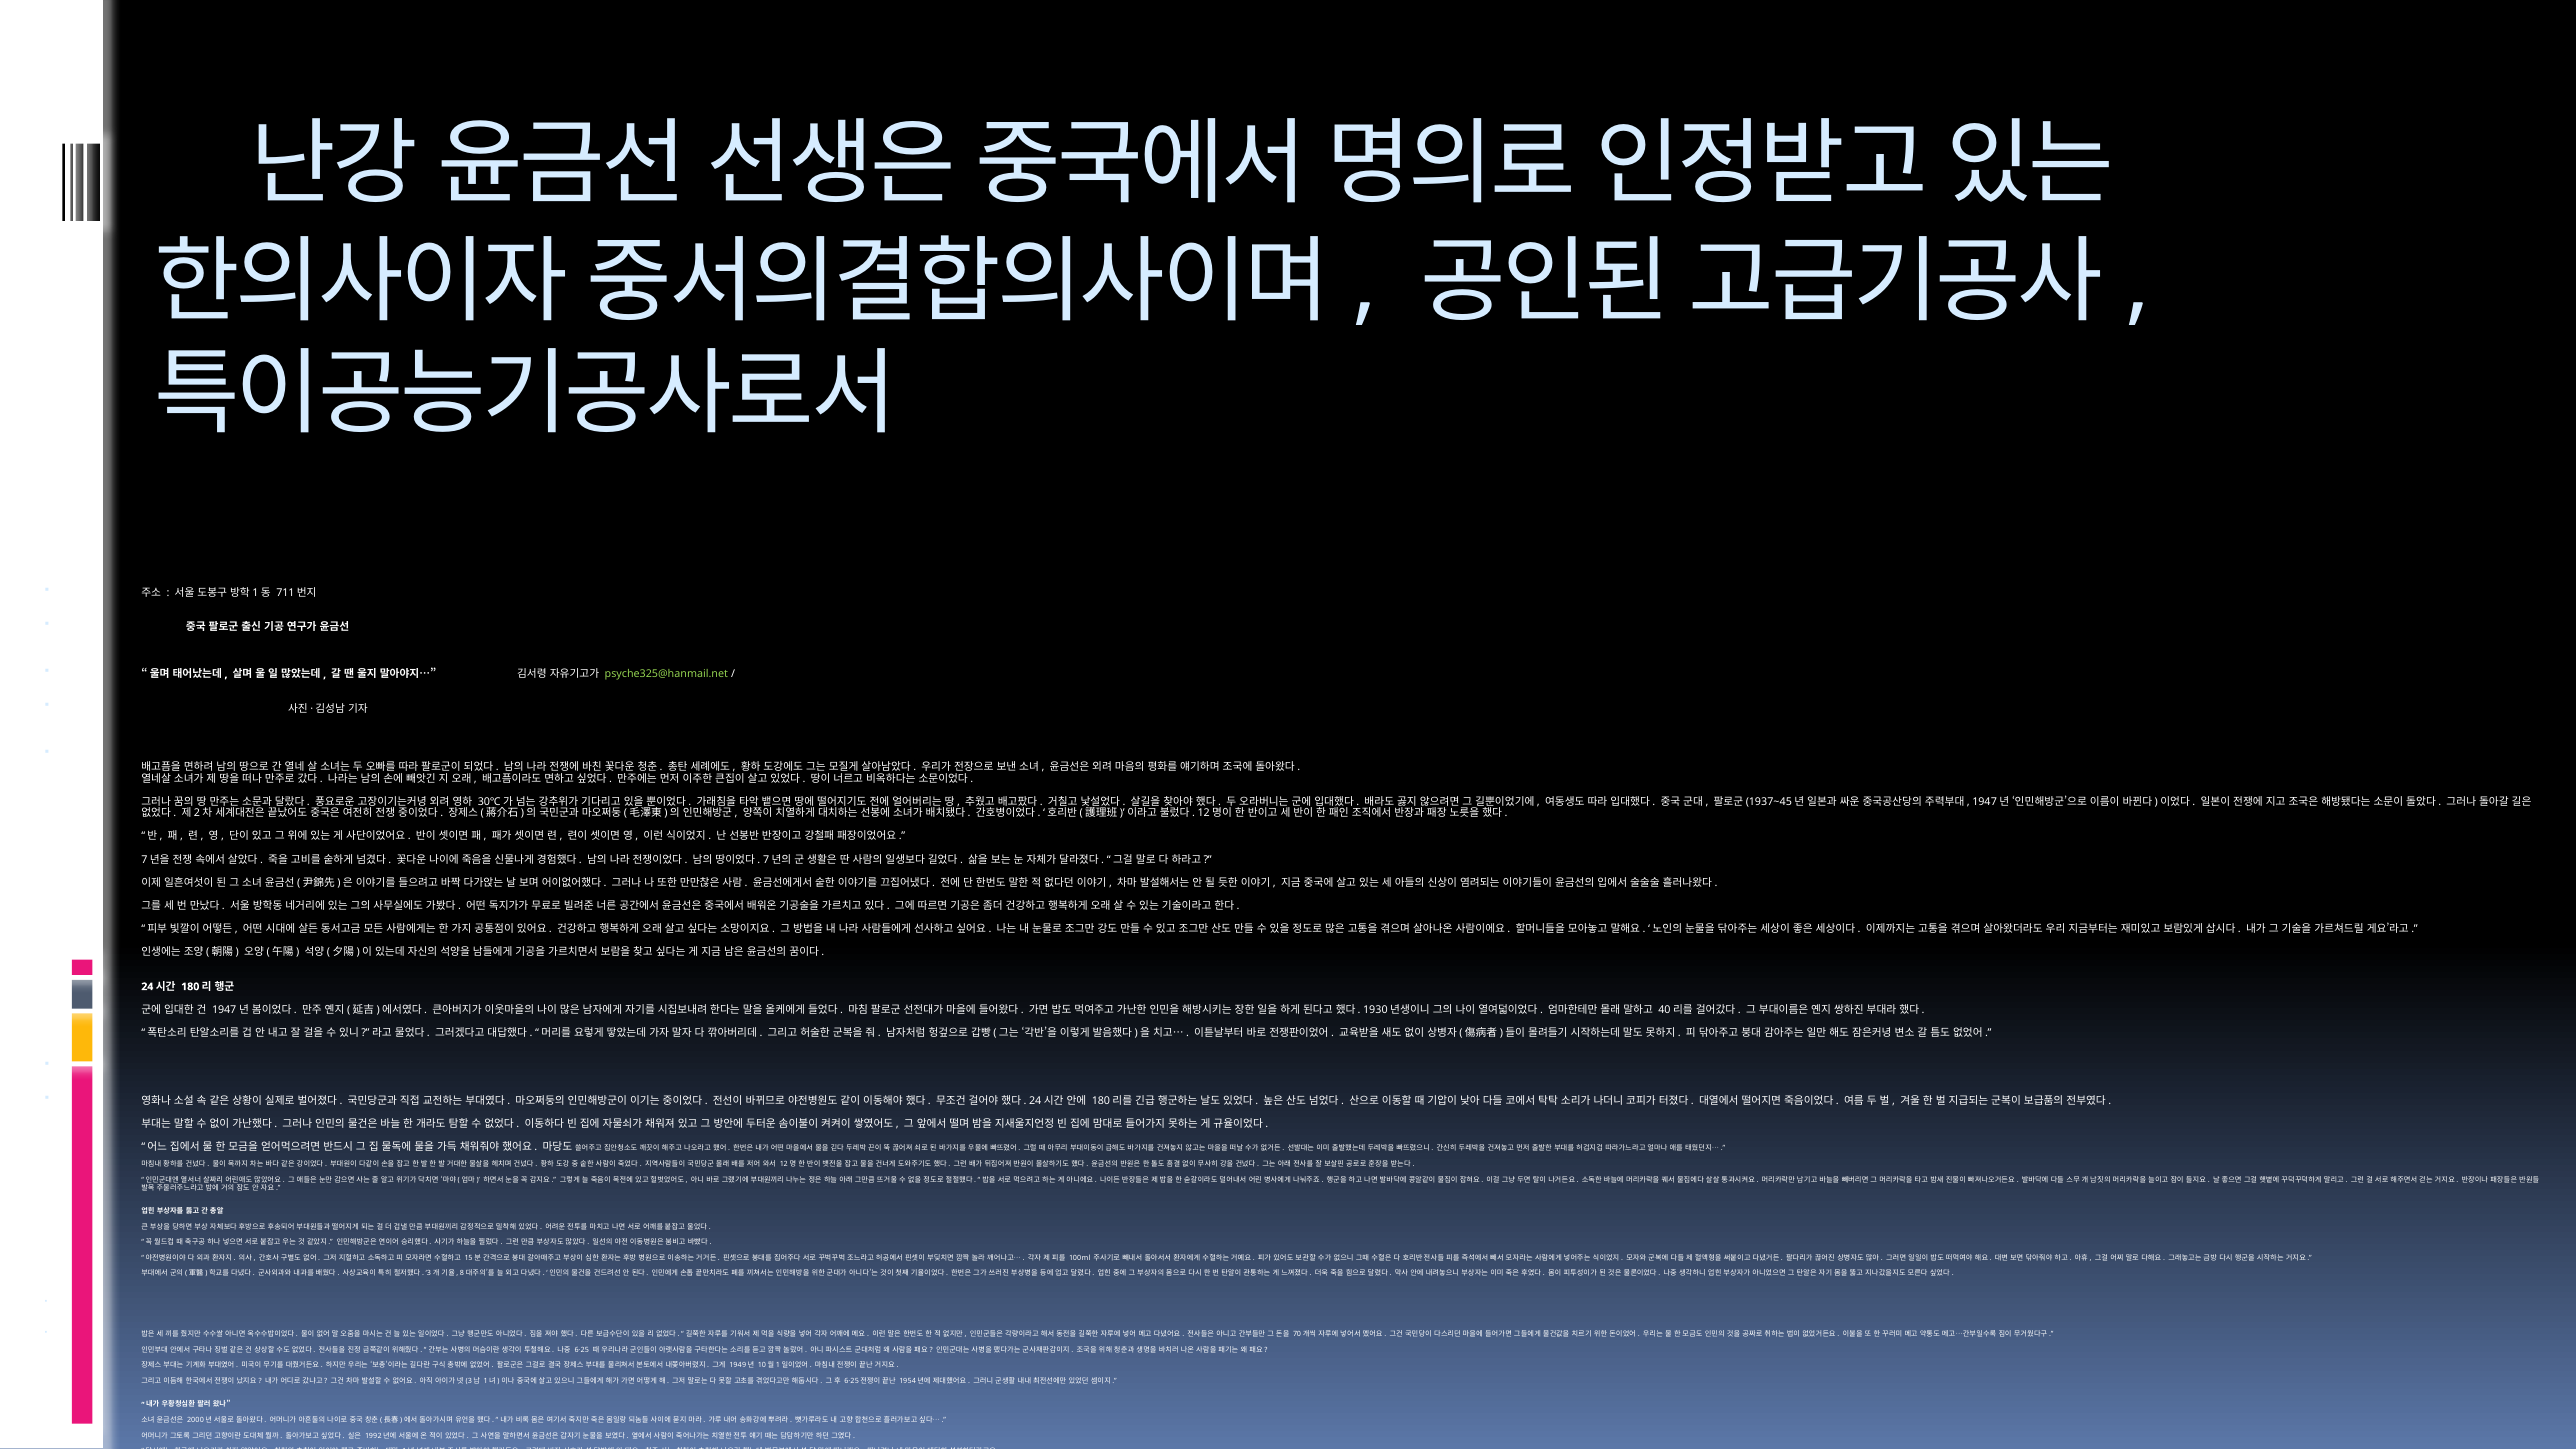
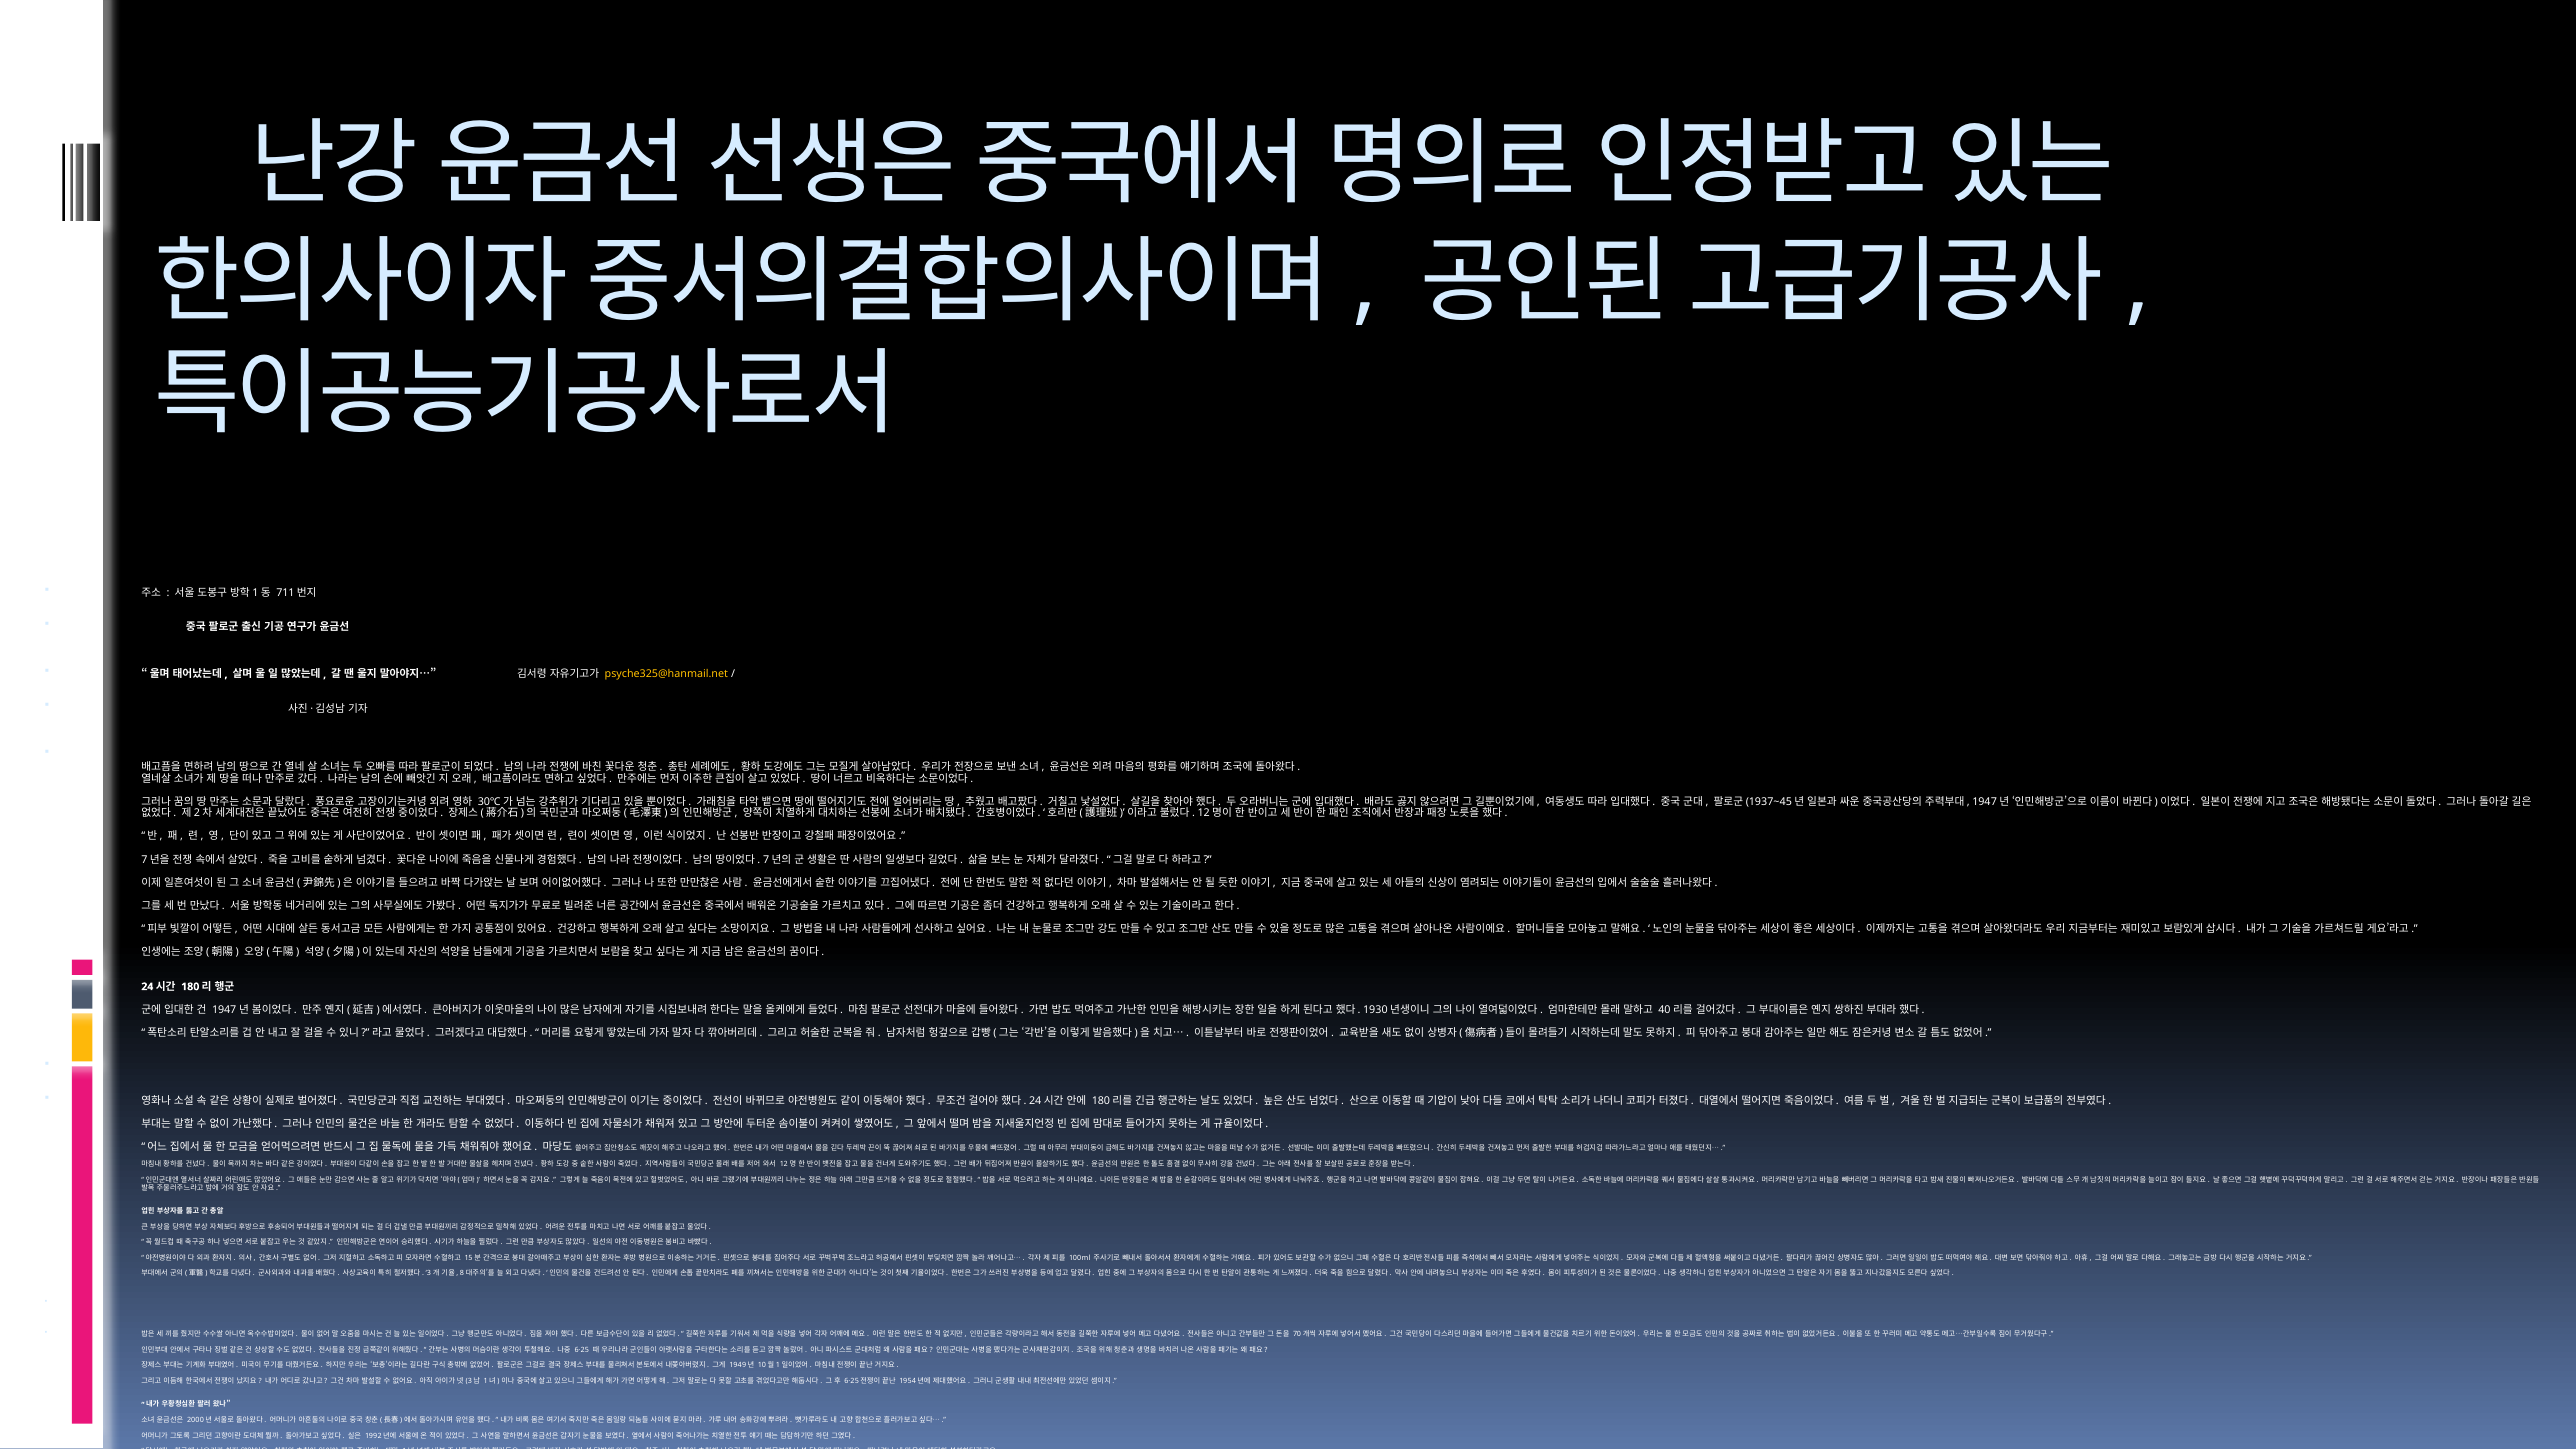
psyche325@hanmail.net colour: light green -> yellow
